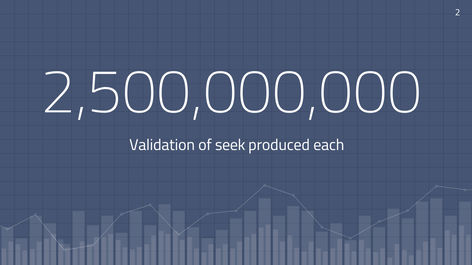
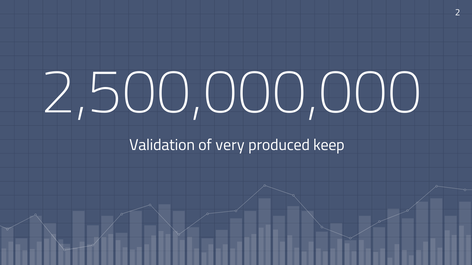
seek: seek -> very
each: each -> keep
